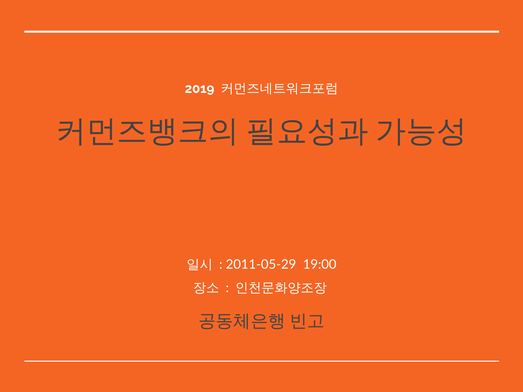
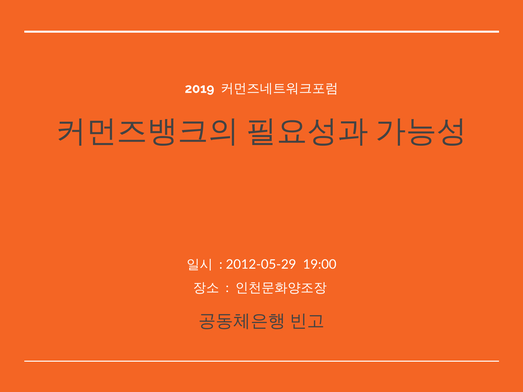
2011-05-29: 2011-05-29 -> 2012-05-29
